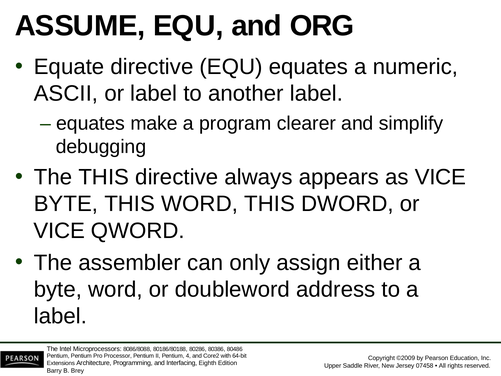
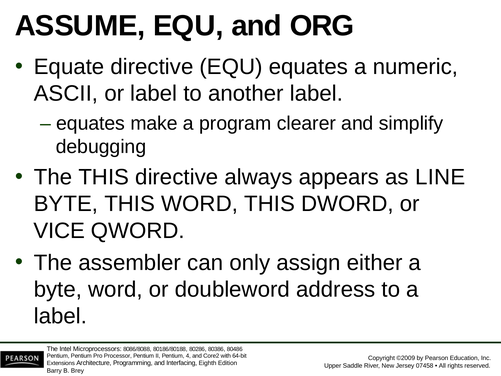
as VICE: VICE -> LINE
